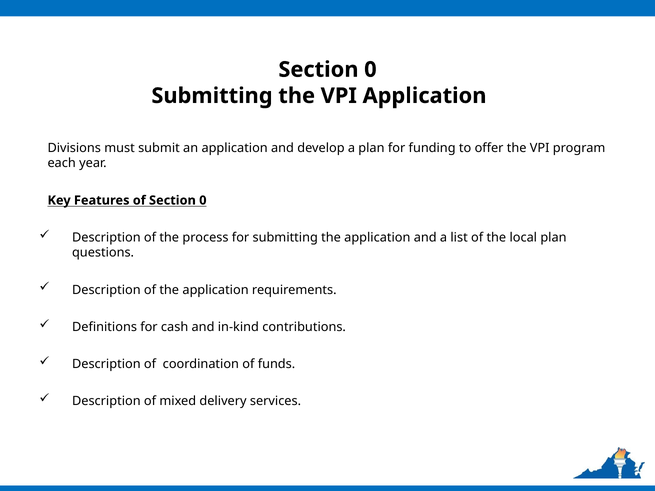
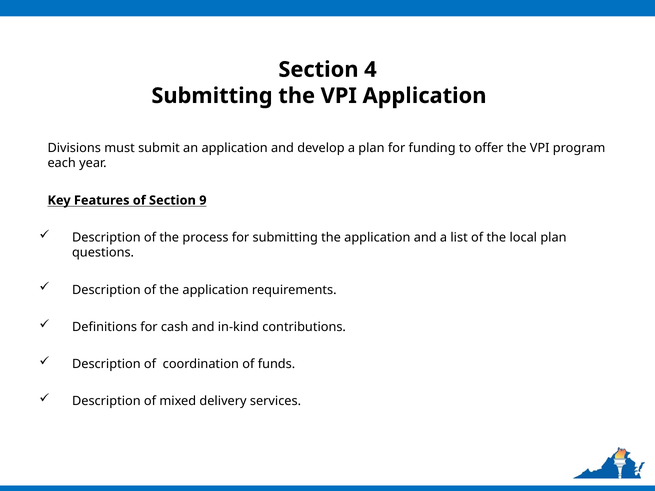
0 at (370, 70): 0 -> 4
of Section 0: 0 -> 9
